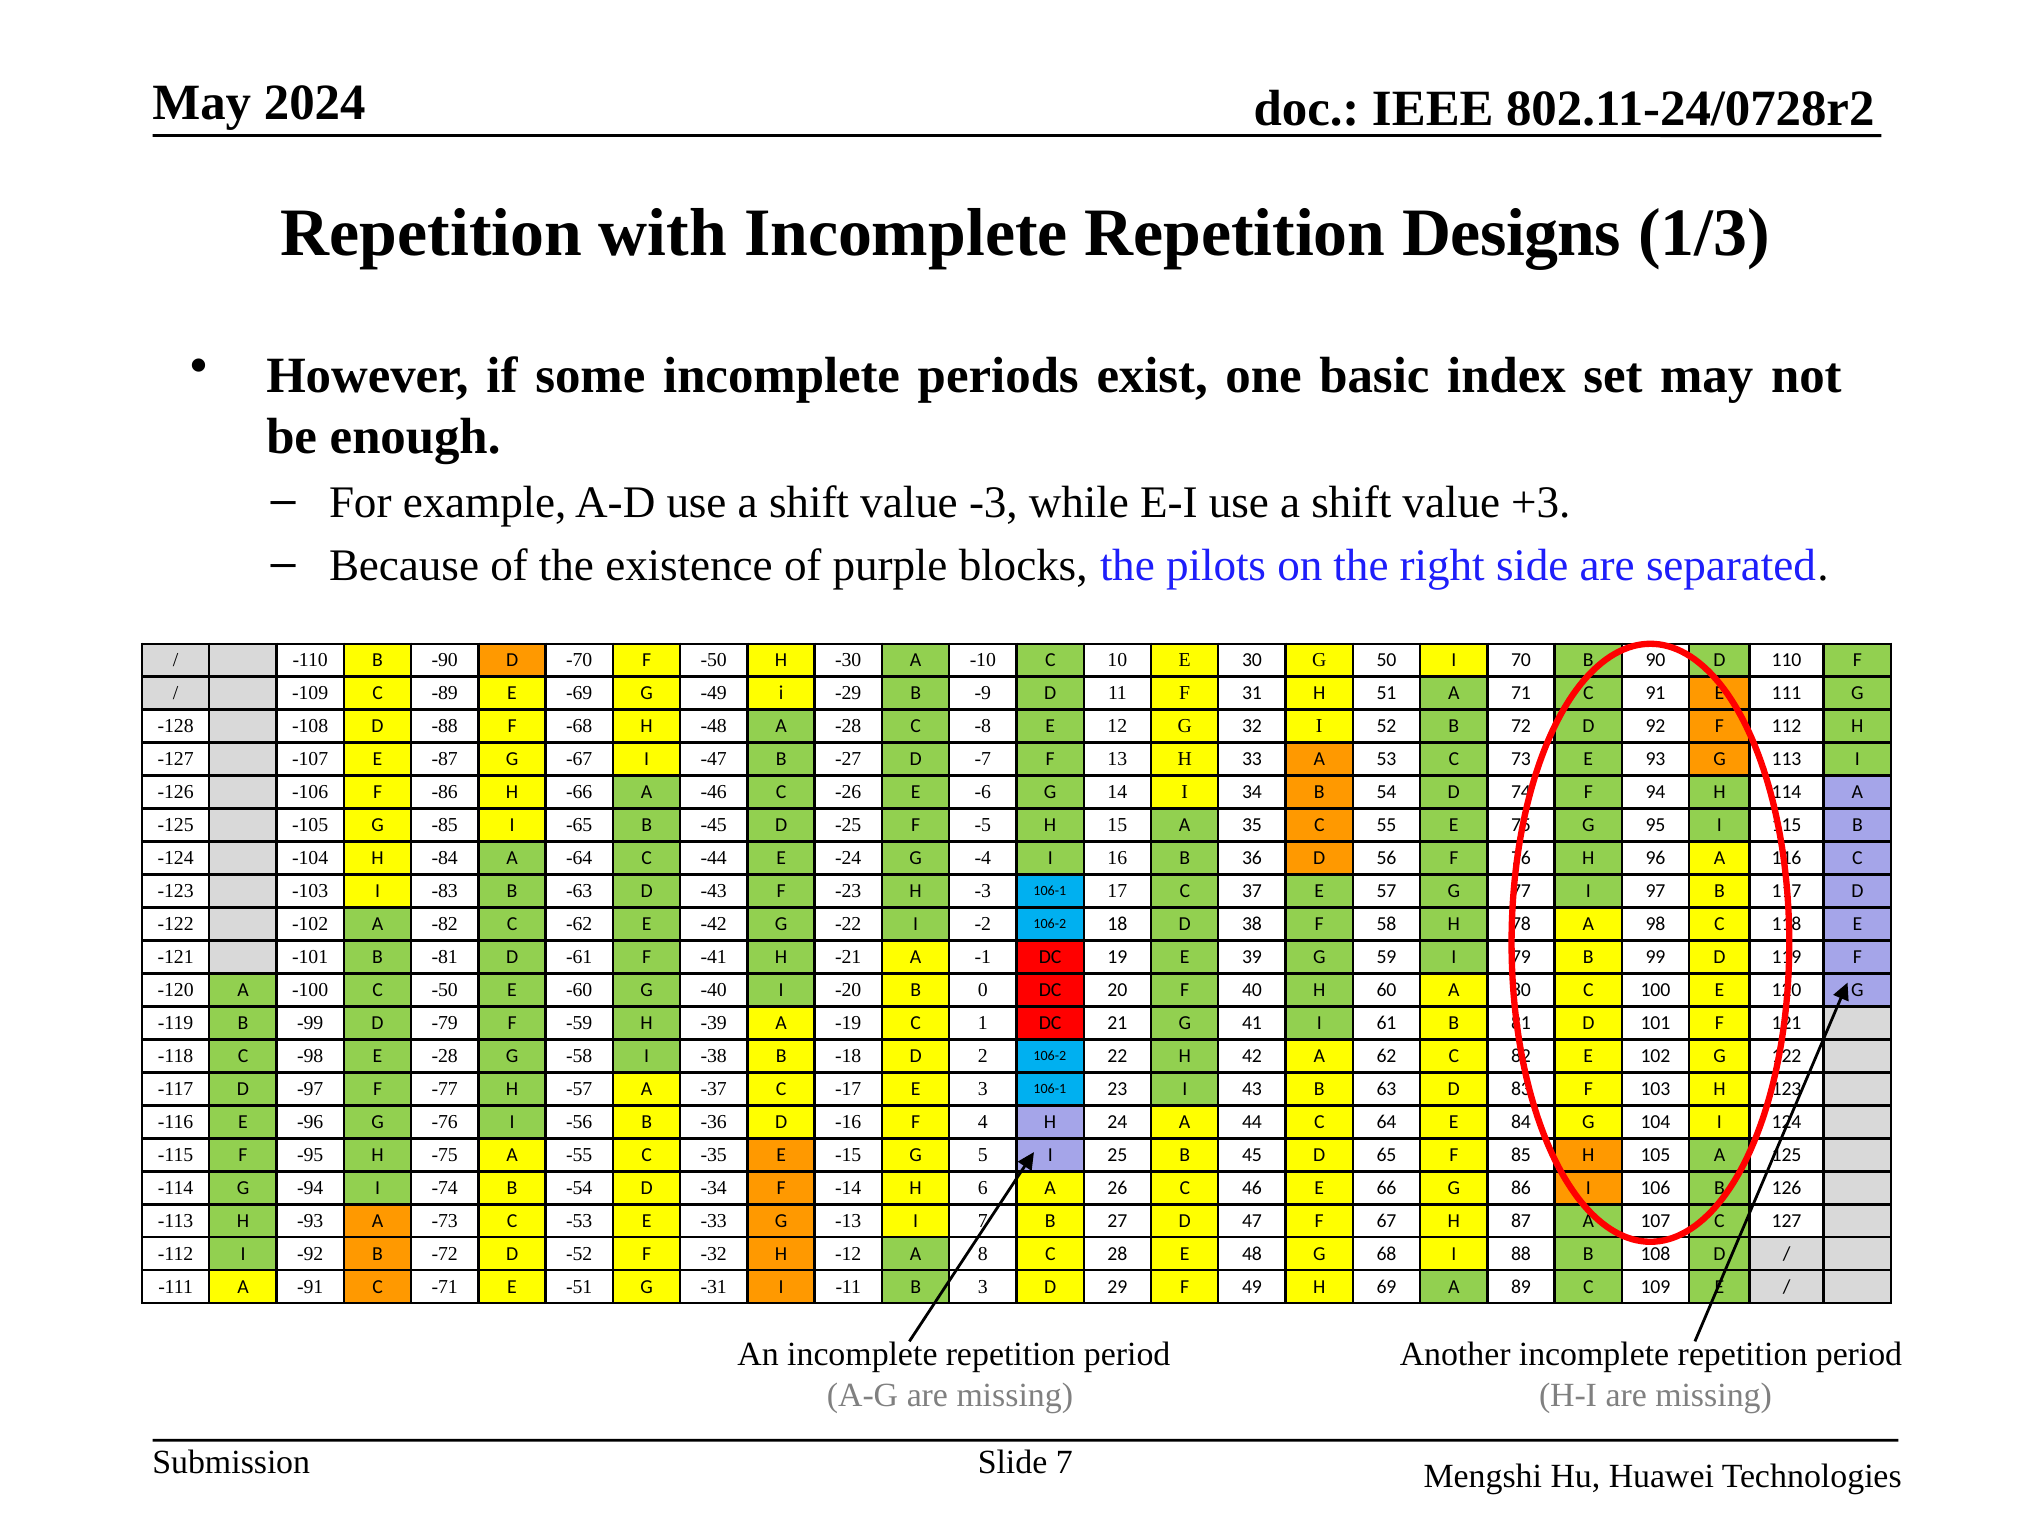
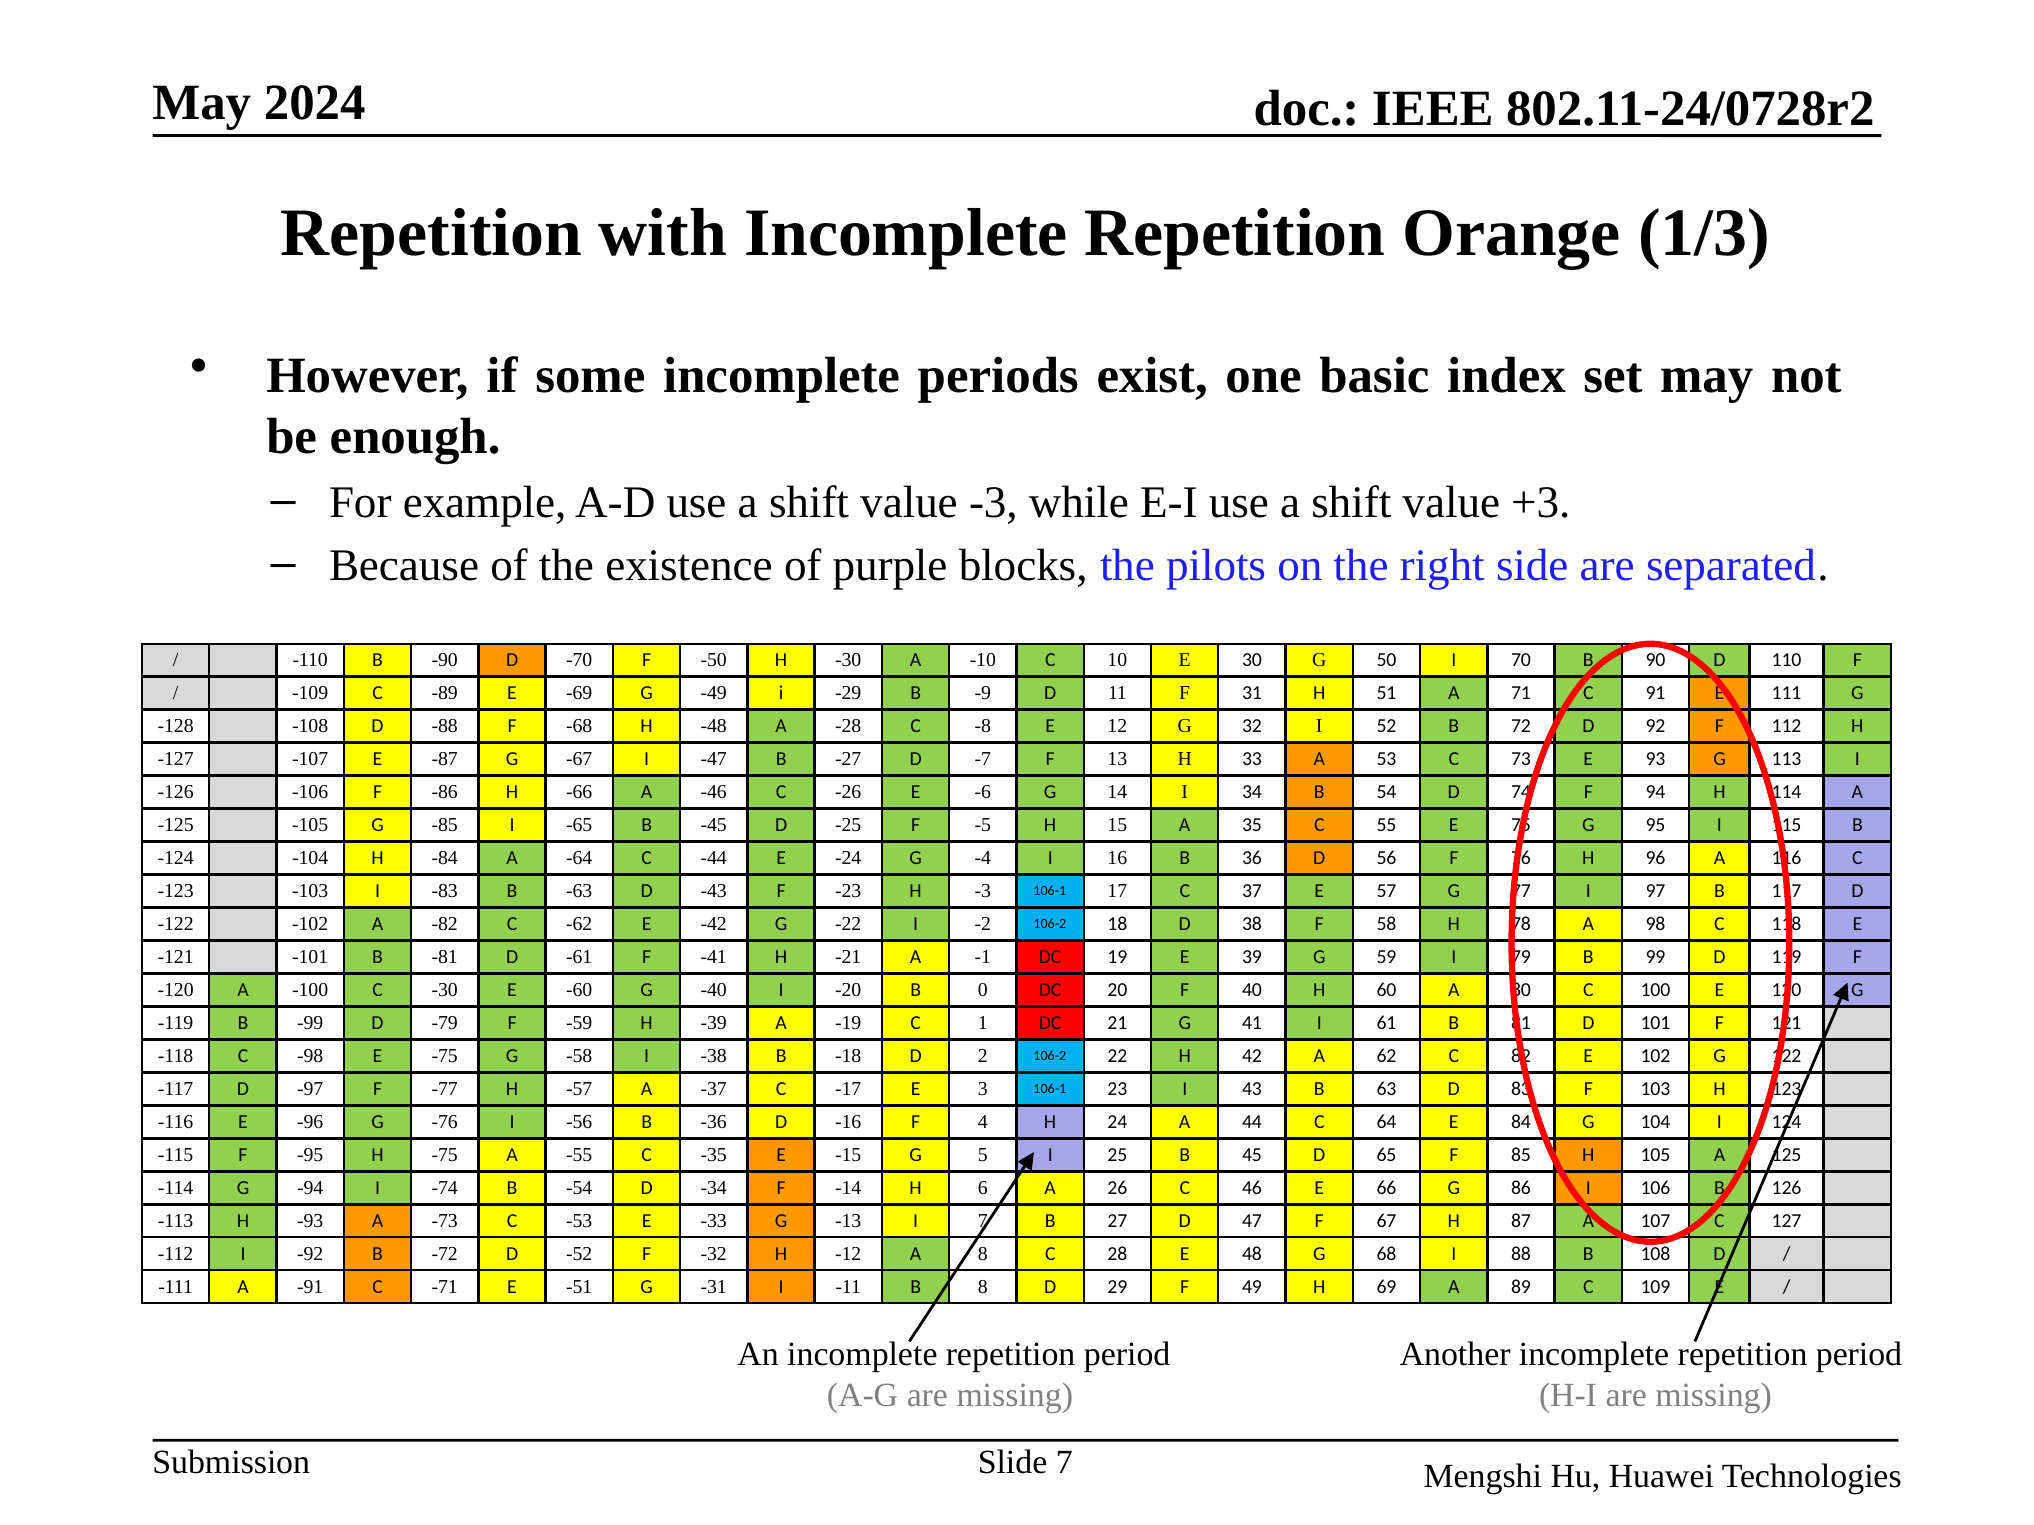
Designs: Designs -> Orange
C -50: -50 -> -30
E -28: -28 -> -75
B 3: 3 -> 8
